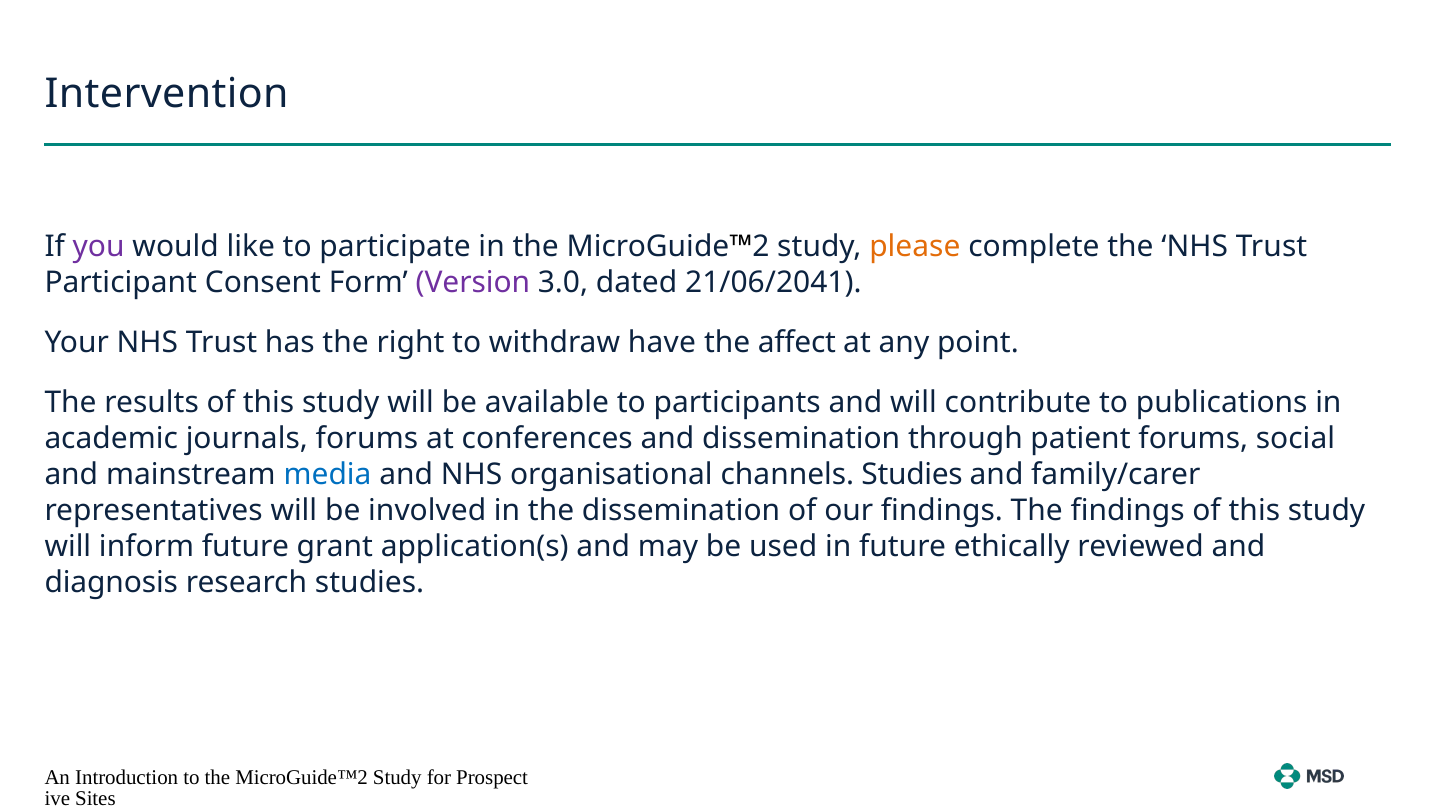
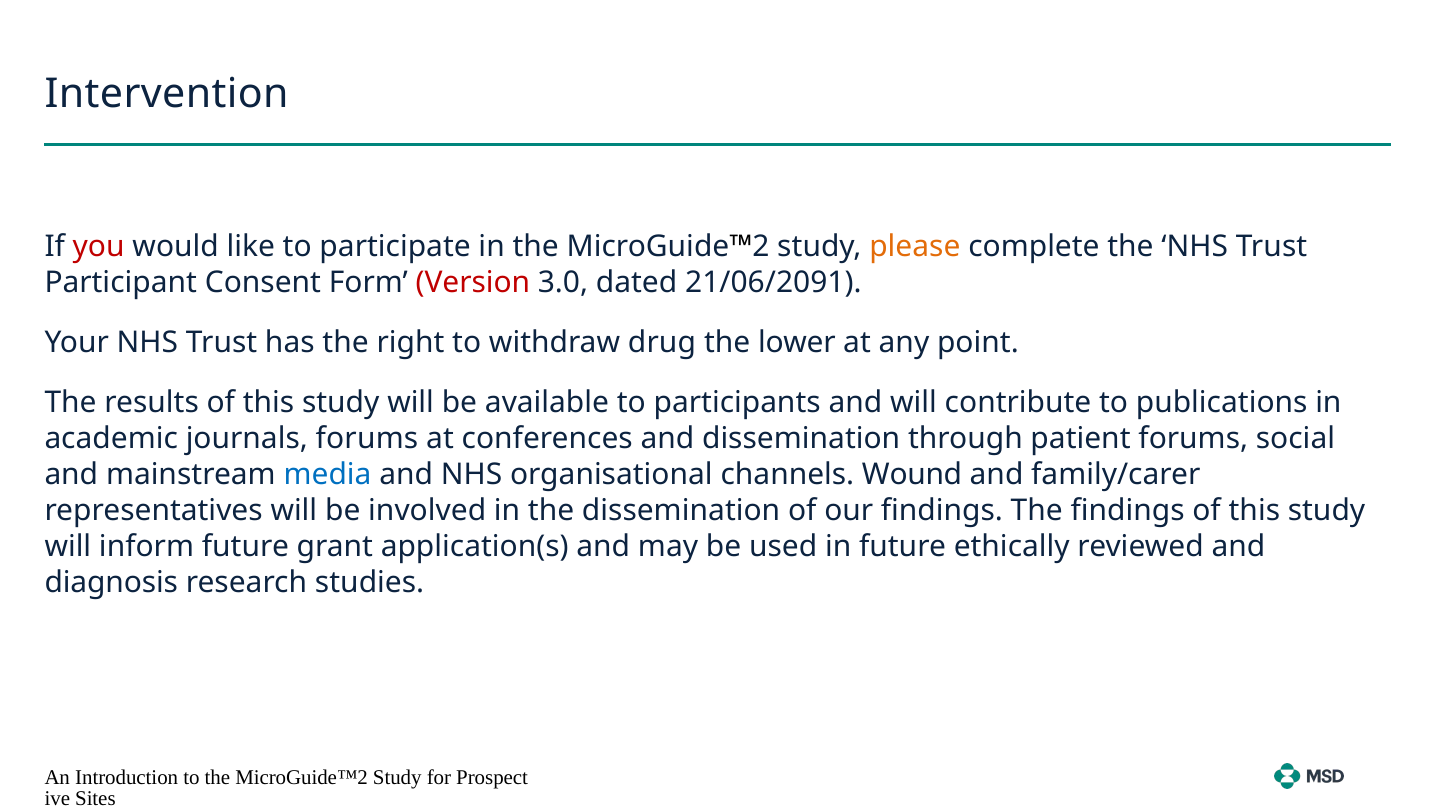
you colour: purple -> red
Version colour: purple -> red
21/06/2041: 21/06/2041 -> 21/06/2091
have: have -> drug
affect: affect -> lower
channels Studies: Studies -> Wound
